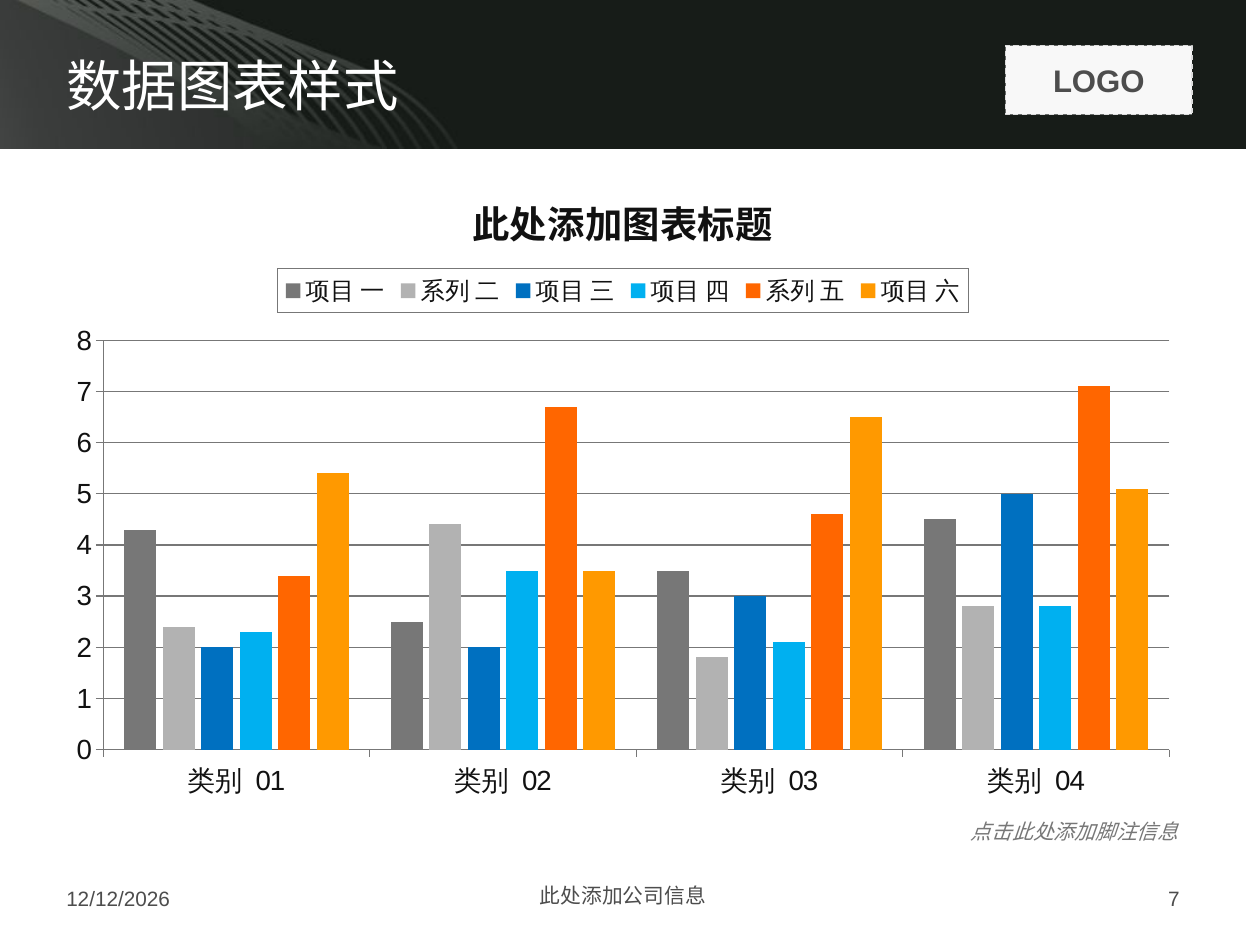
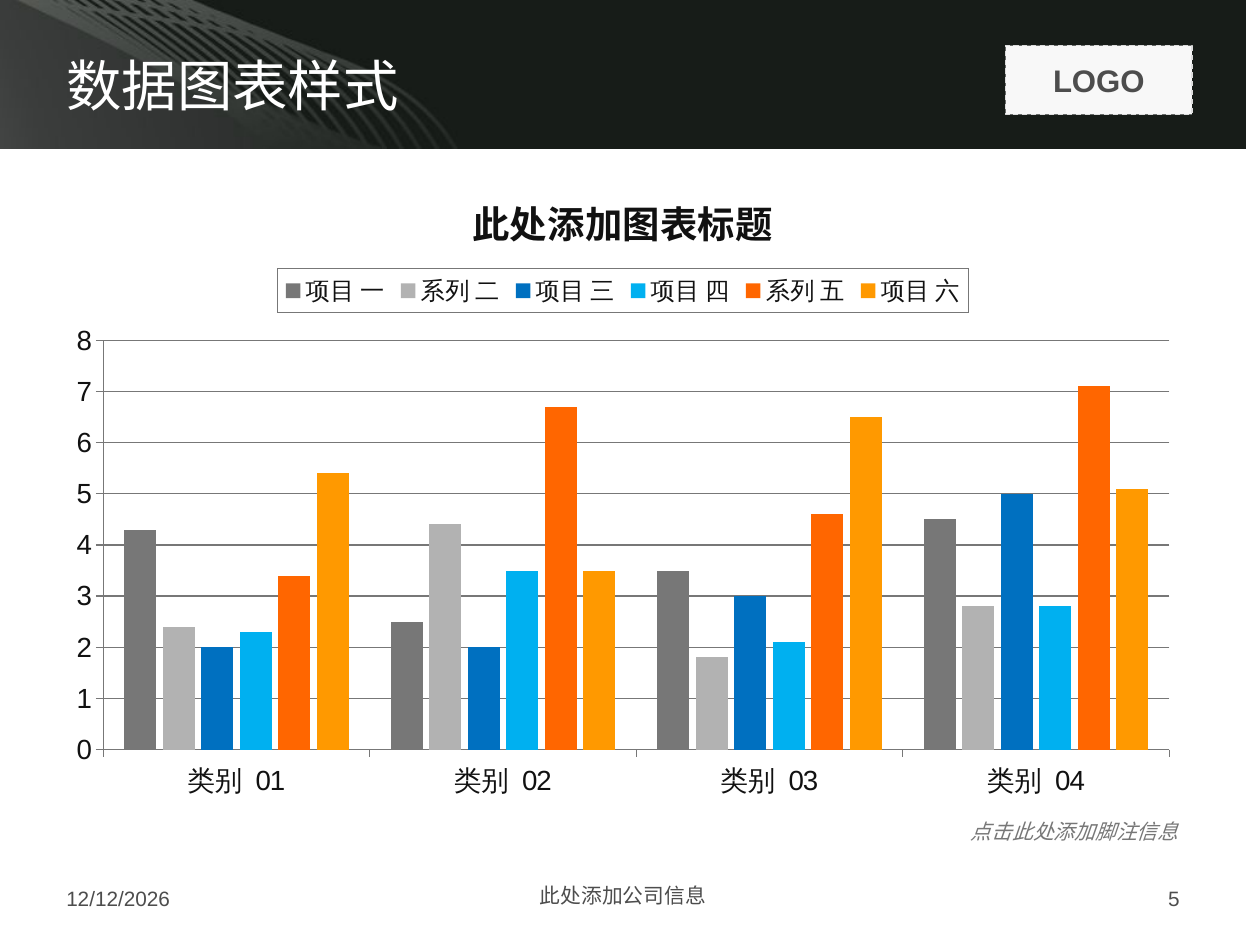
7 at (1174, 899): 7 -> 5
